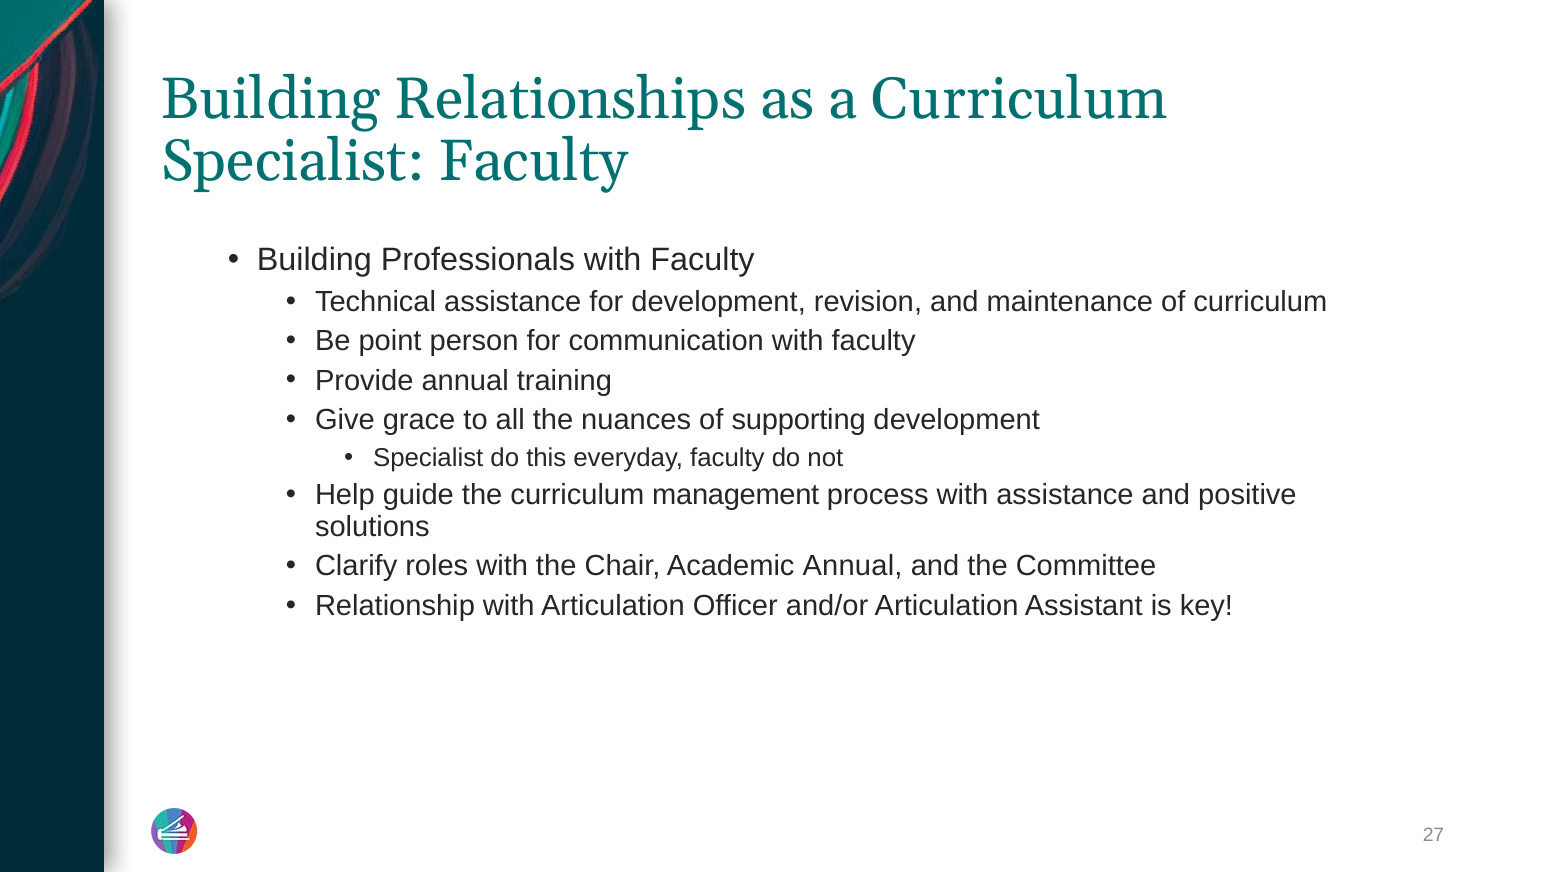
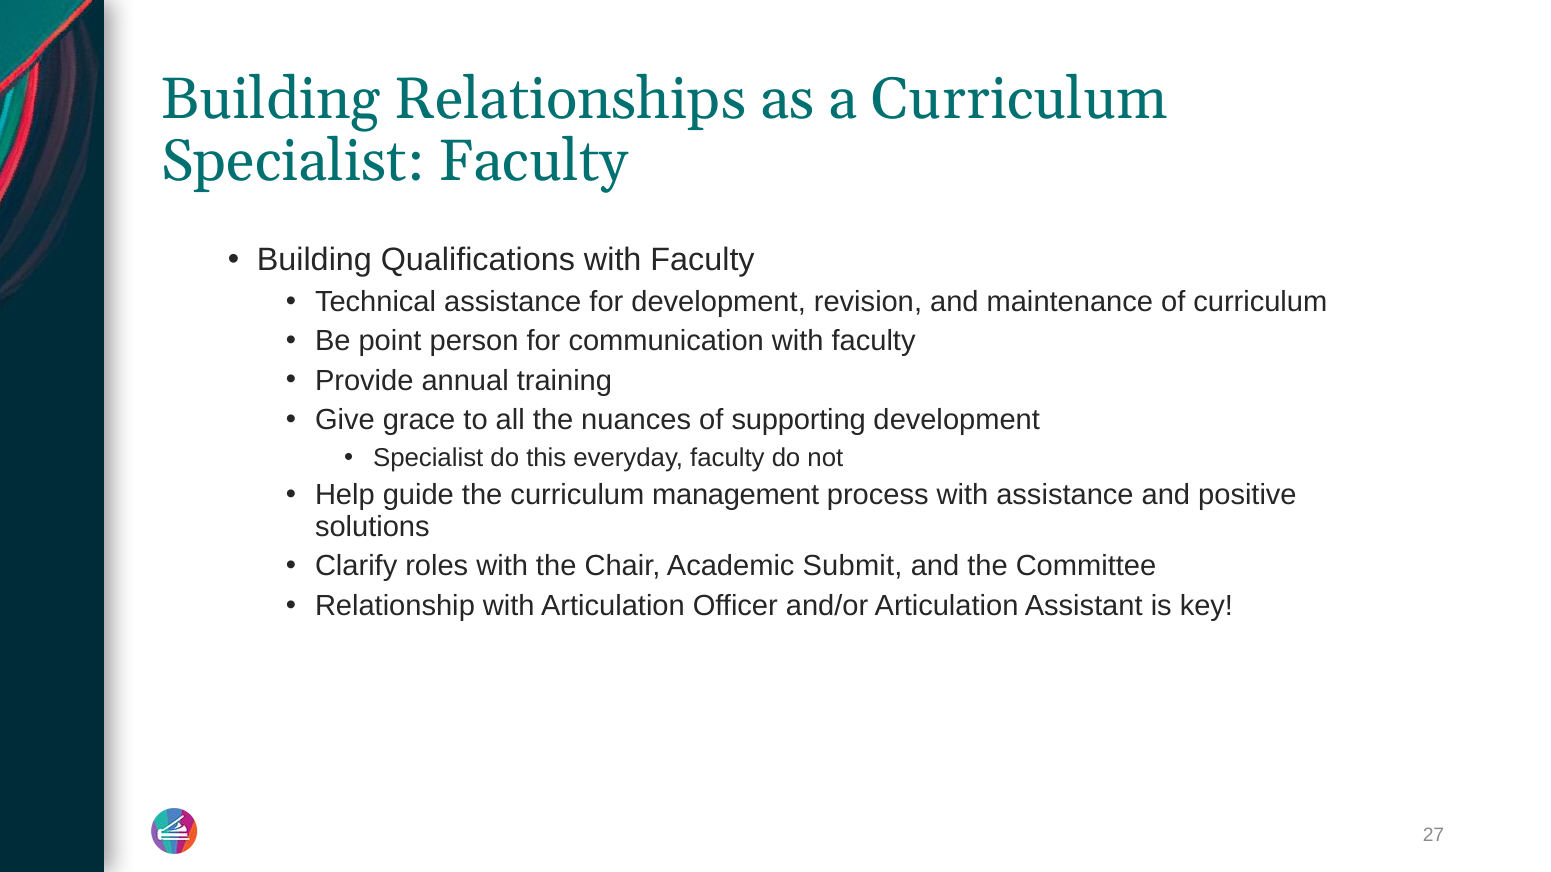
Professionals: Professionals -> Qualifications
Academic Annual: Annual -> Submit
